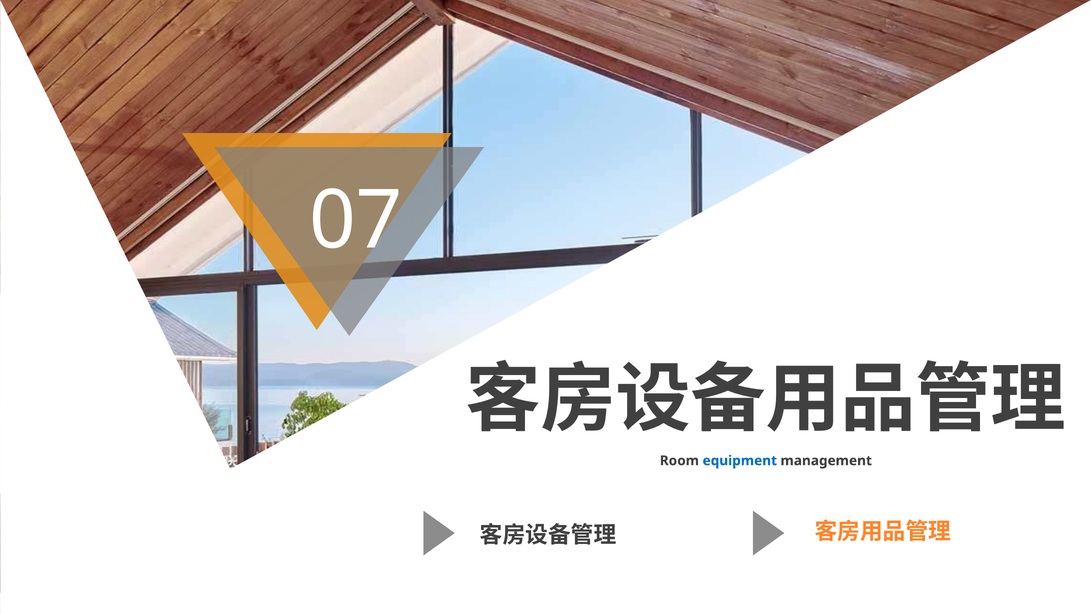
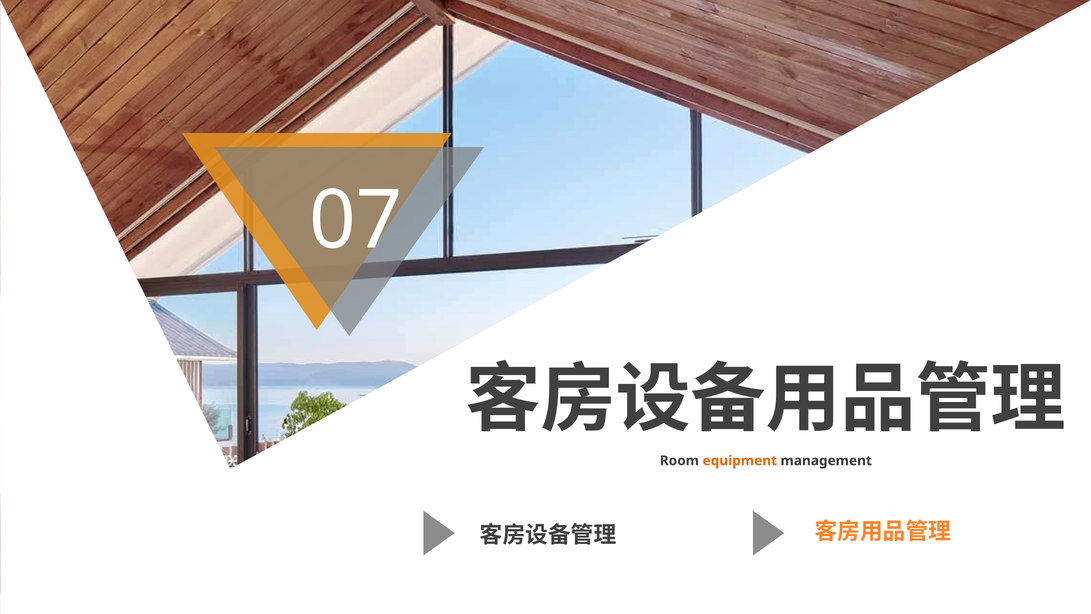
equipment colour: blue -> orange
